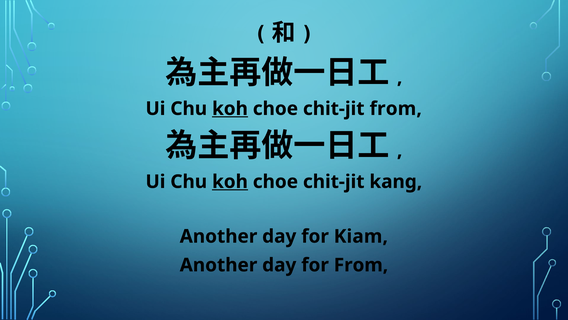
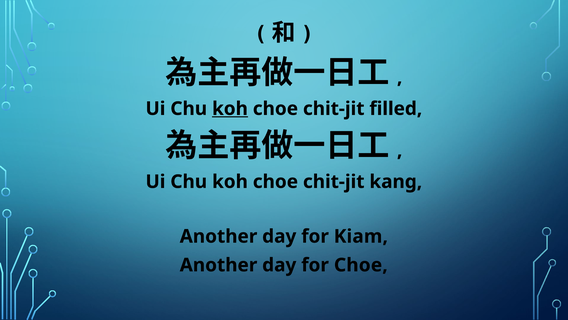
chit-jit from: from -> filled
koh at (230, 181) underline: present -> none
for From: From -> Choe
